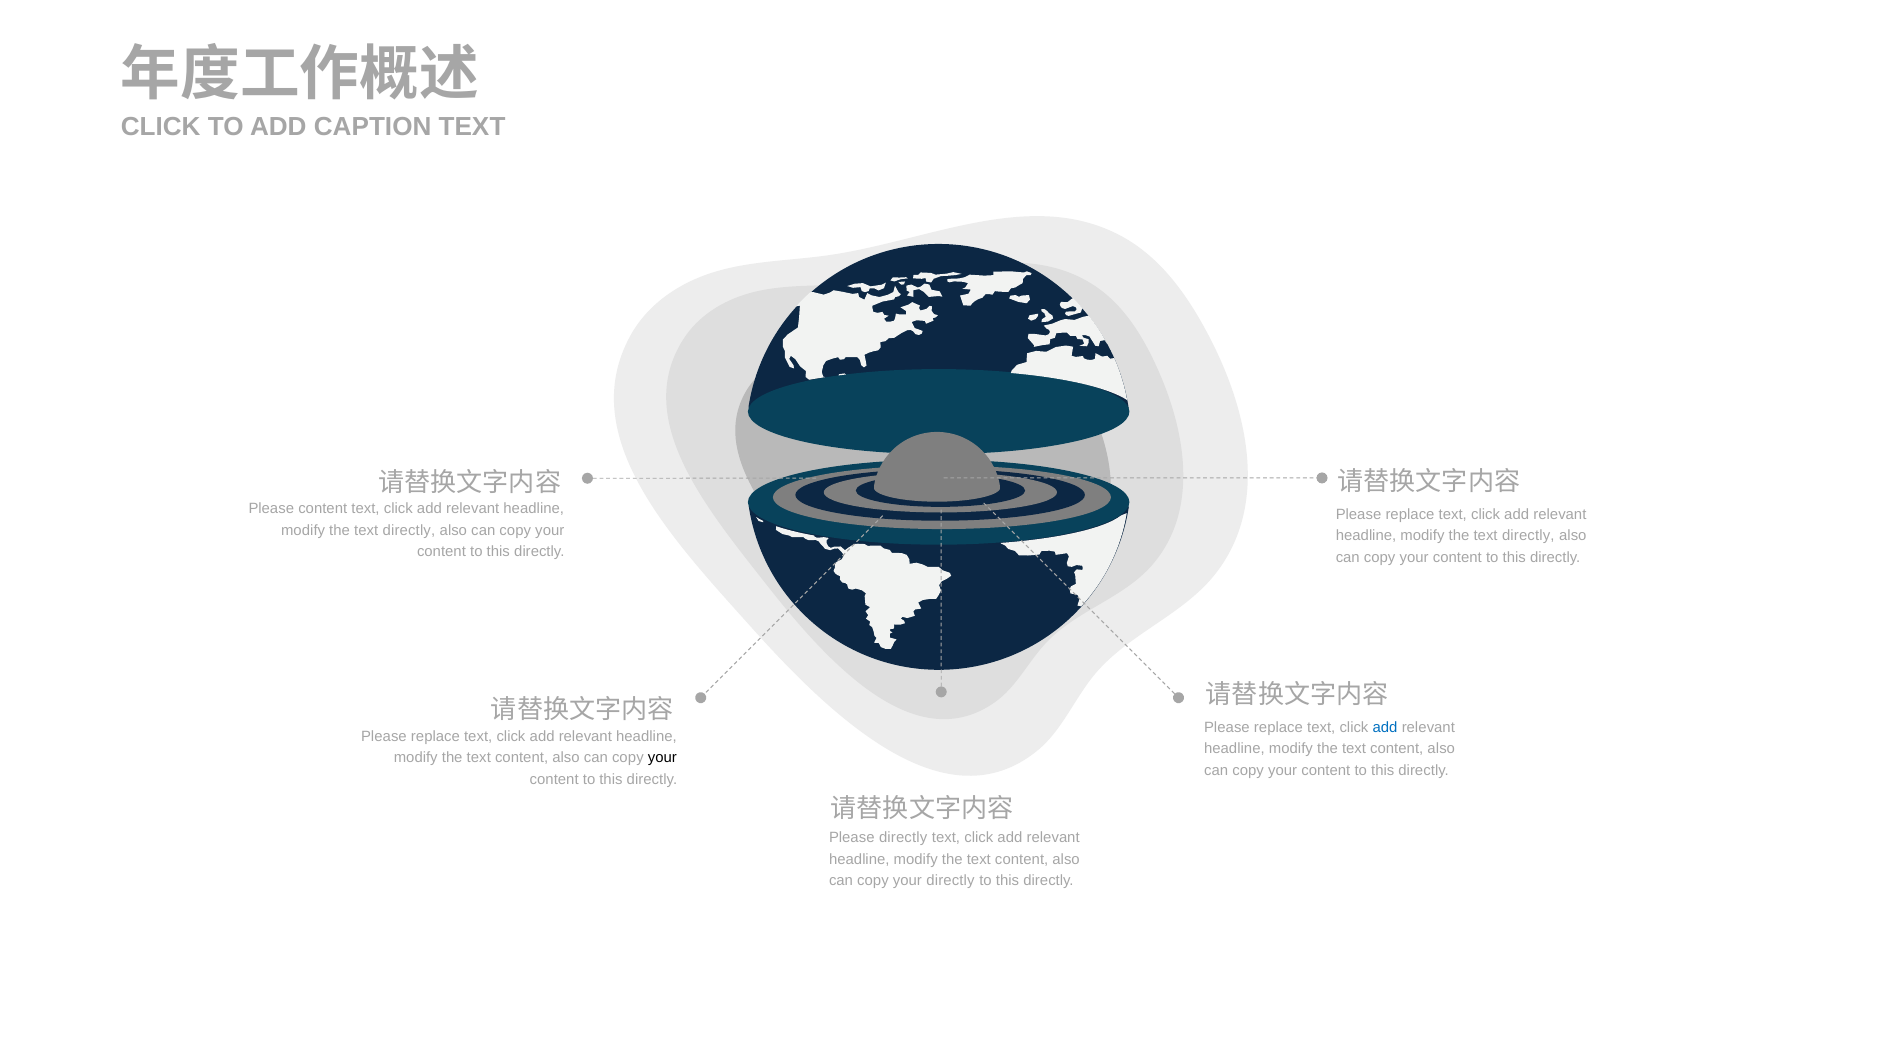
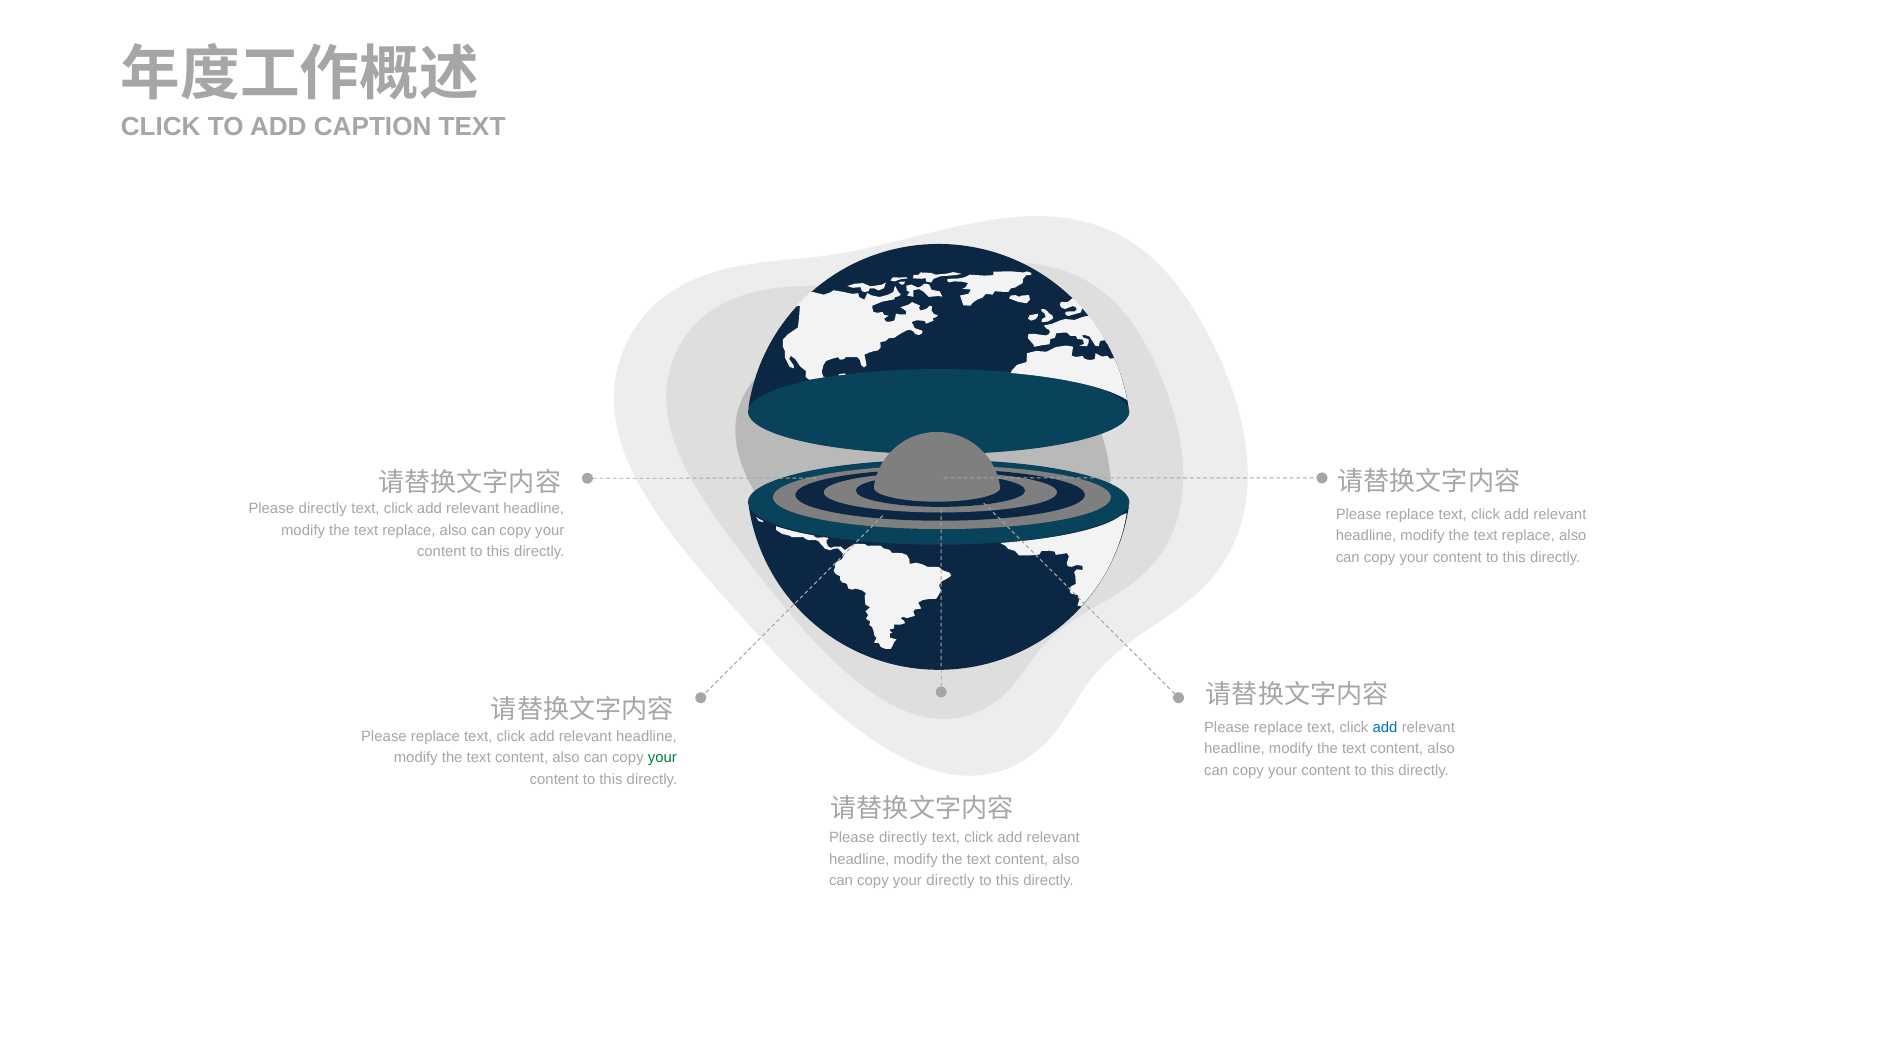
content at (323, 509): content -> directly
directly at (409, 530): directly -> replace
directly at (1528, 536): directly -> replace
your at (662, 758) colour: black -> green
